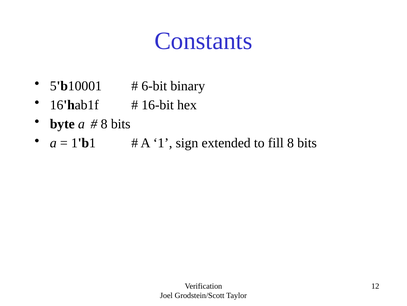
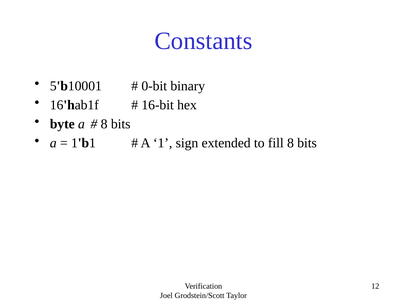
6-bit: 6-bit -> 0-bit
